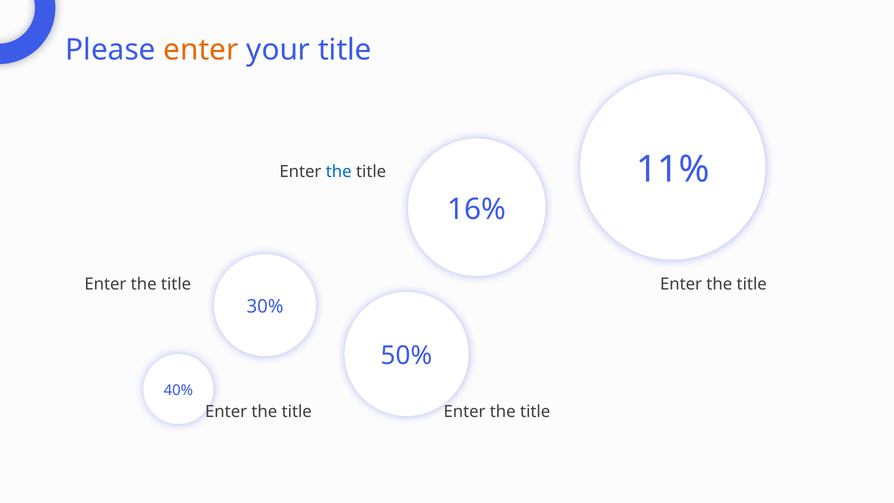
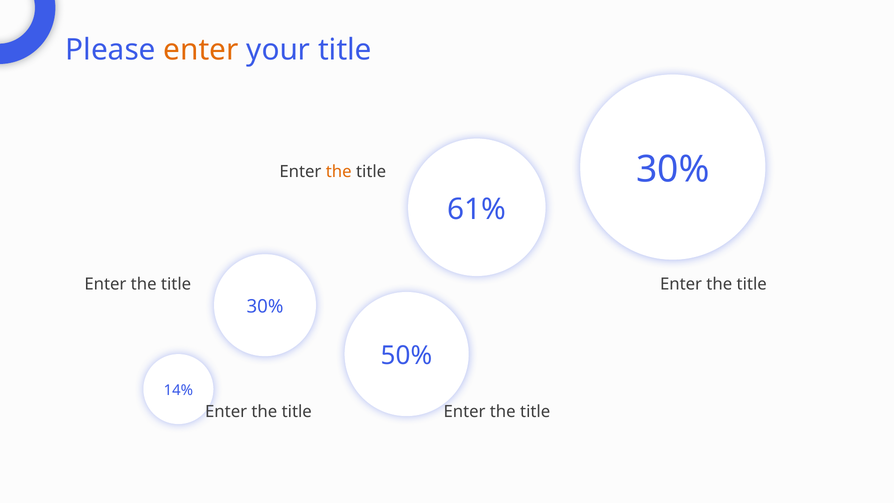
11% at (673, 170): 11% -> 30%
the at (339, 172) colour: blue -> orange
16%: 16% -> 61%
40%: 40% -> 14%
